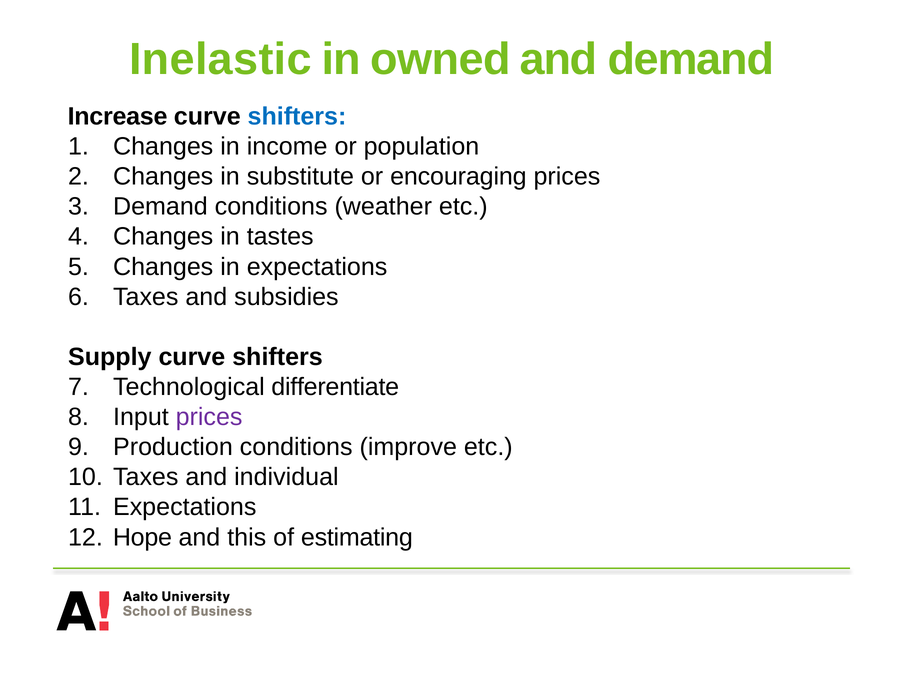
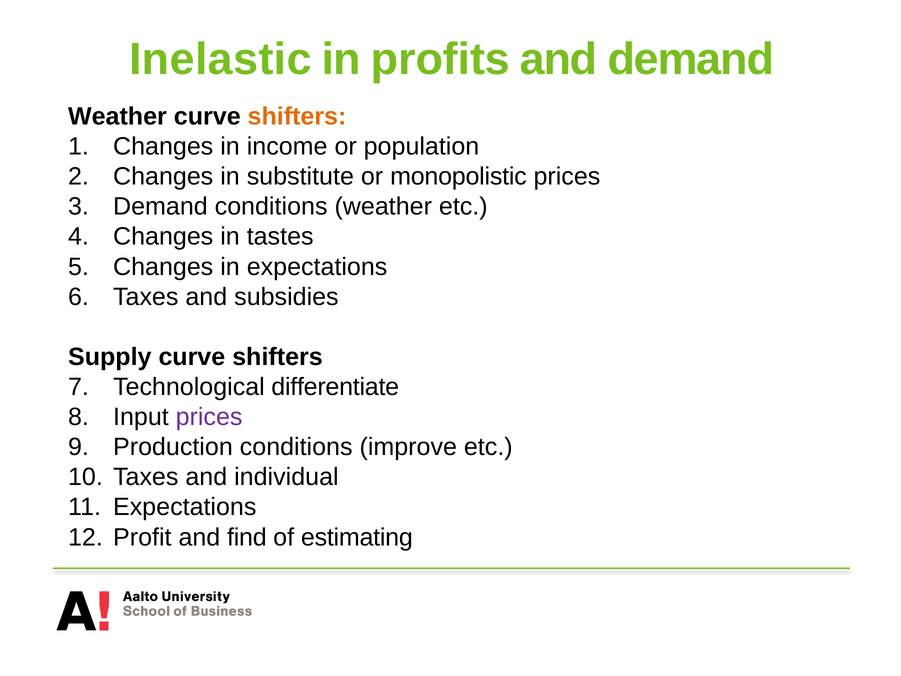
owned: owned -> profits
Increase at (118, 116): Increase -> Weather
shifters at (297, 116) colour: blue -> orange
encouraging: encouraging -> monopolistic
Hope: Hope -> Profit
this: this -> find
